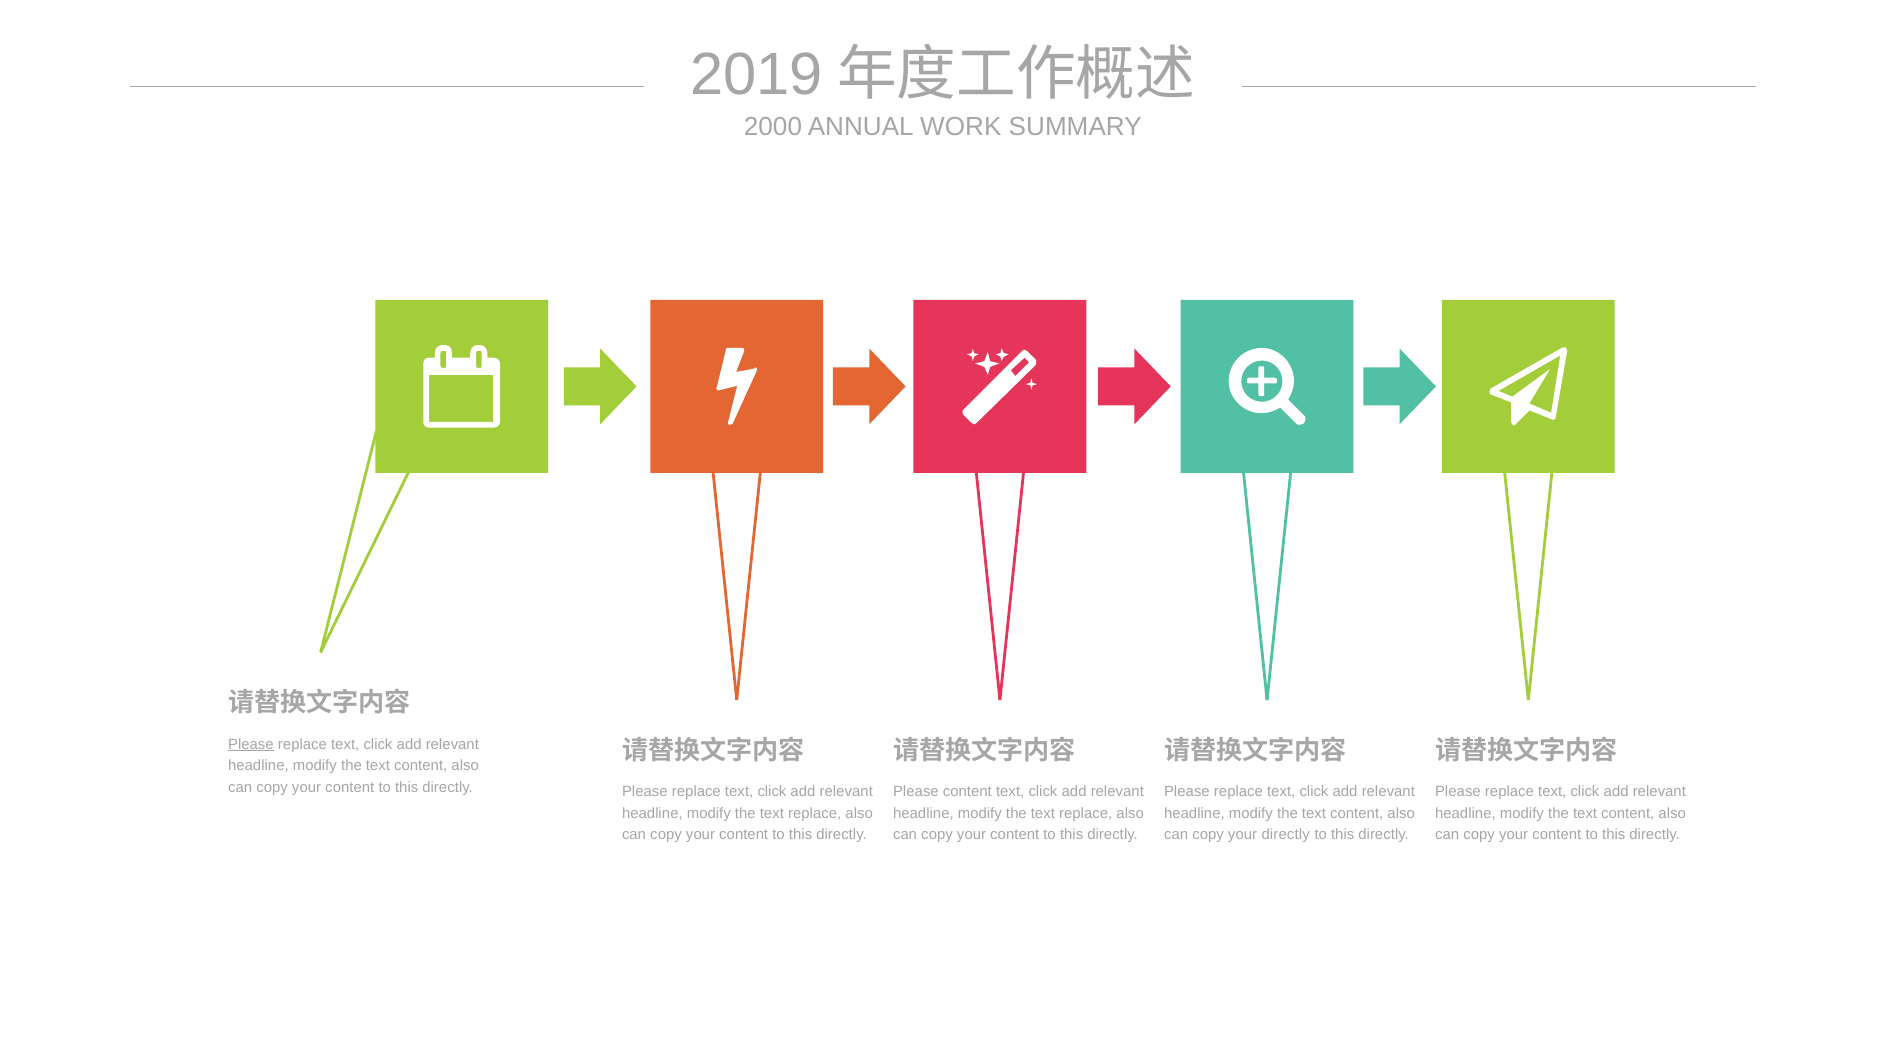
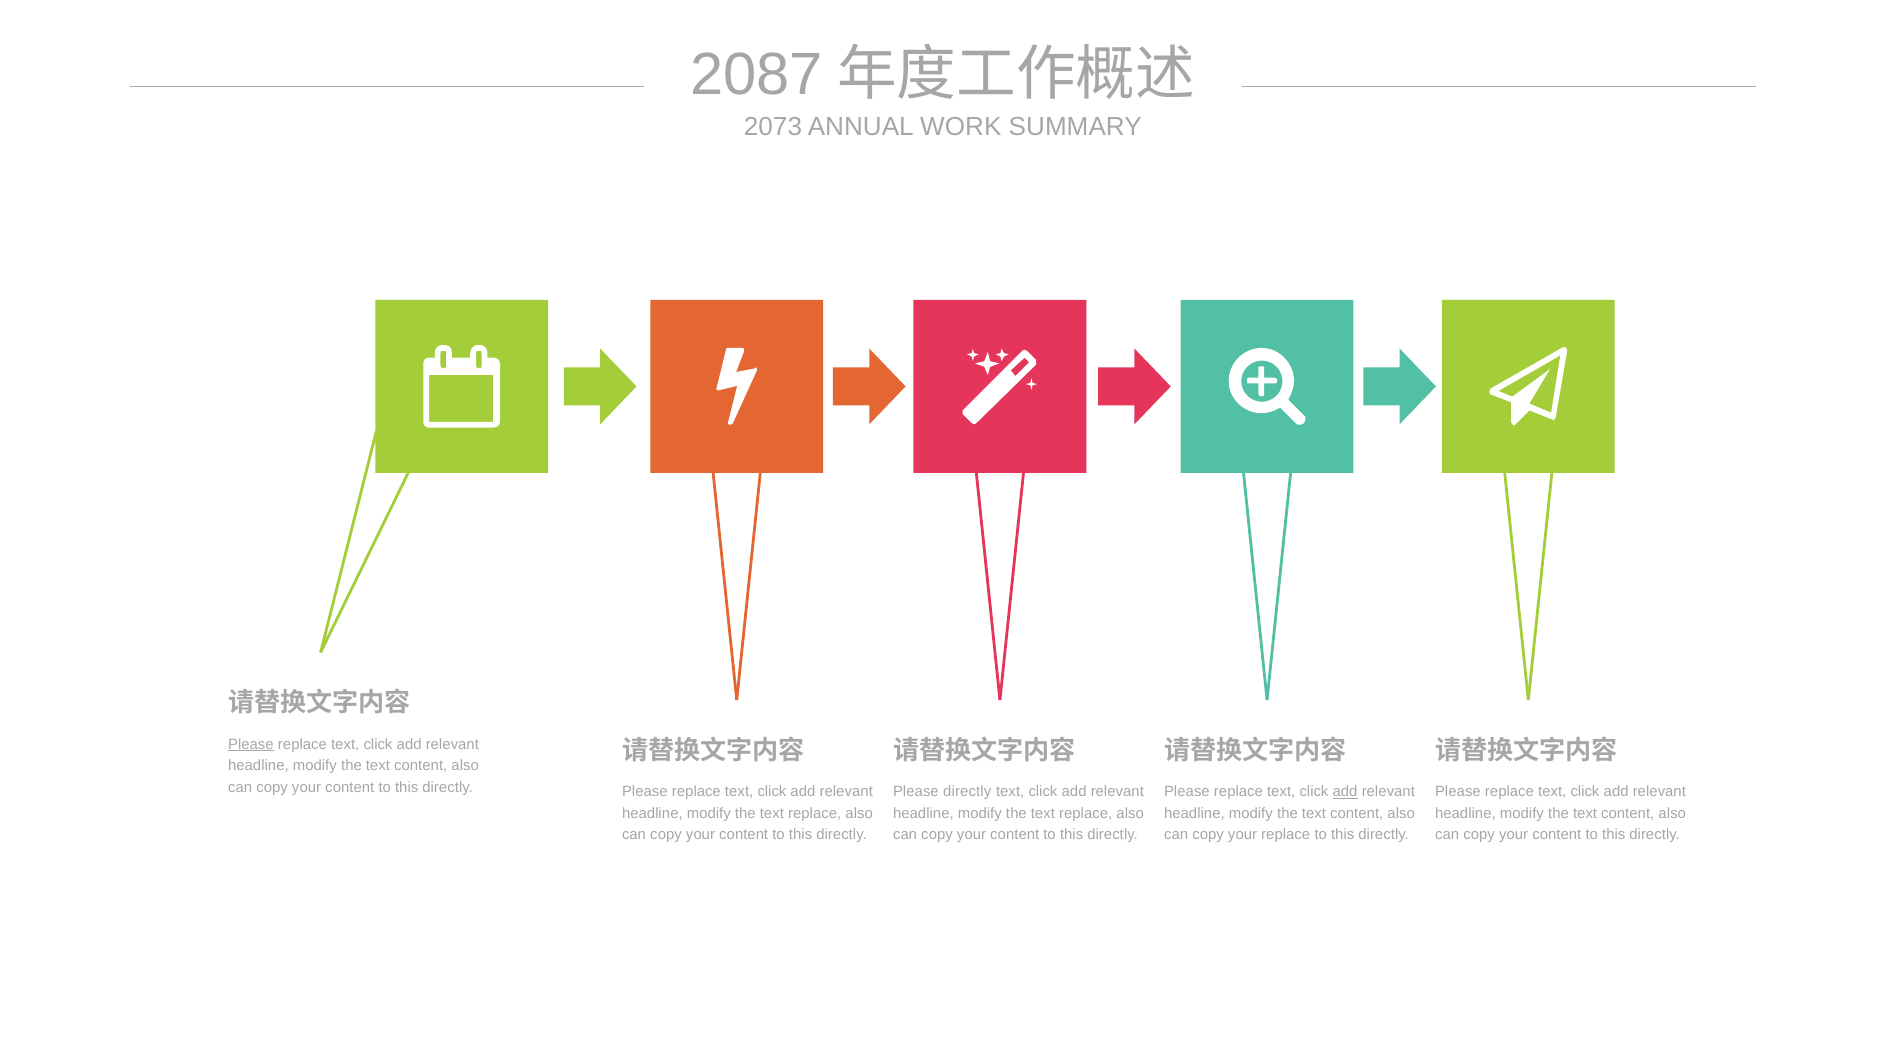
2019: 2019 -> 2087
2000: 2000 -> 2073
Please content: content -> directly
add at (1345, 792) underline: none -> present
your directly: directly -> replace
